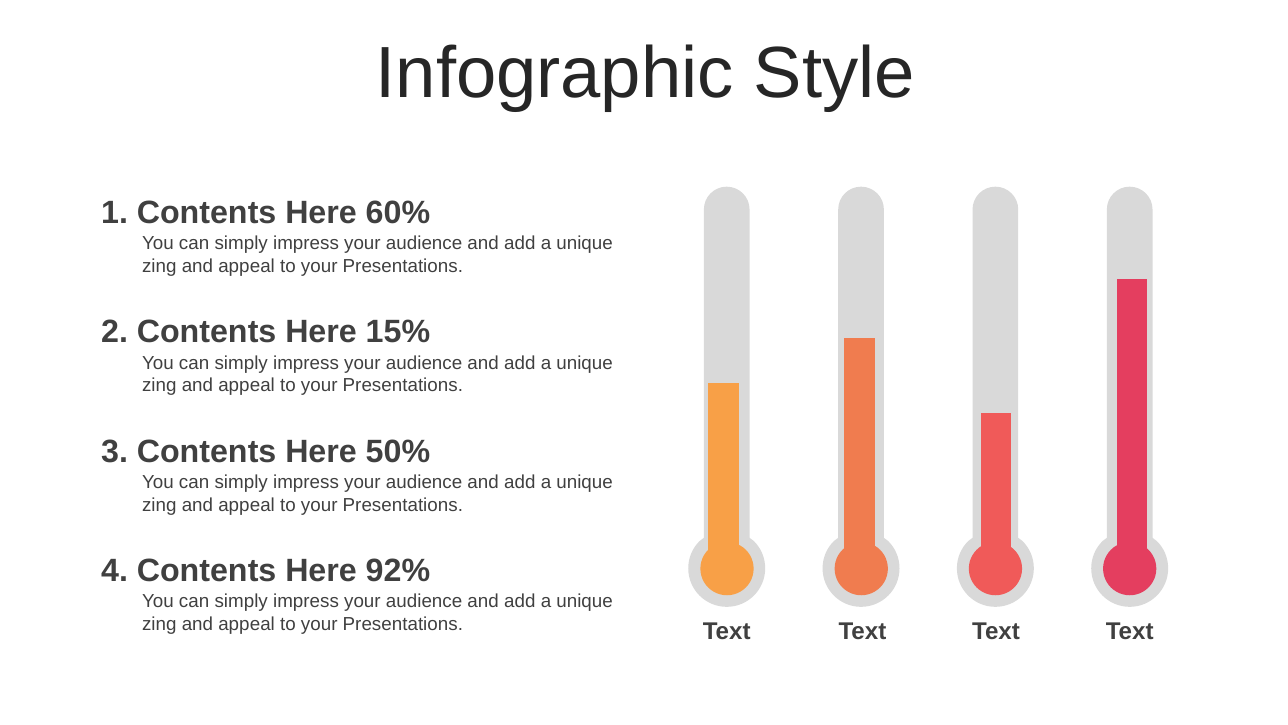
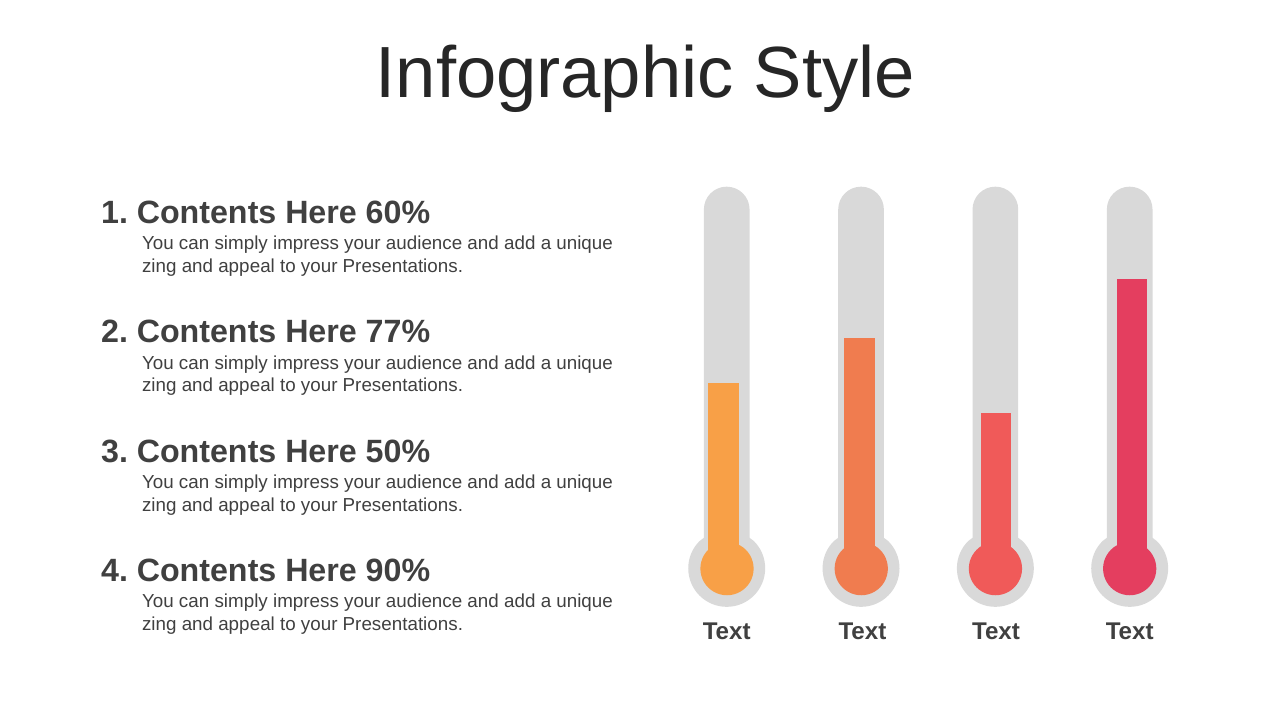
15%: 15% -> 77%
92%: 92% -> 90%
